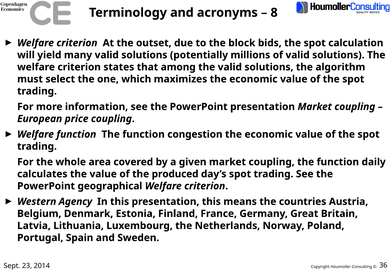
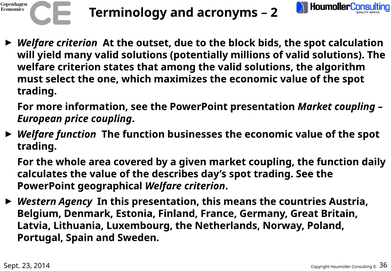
8: 8 -> 2
congestion: congestion -> businesses
produced: produced -> describes
